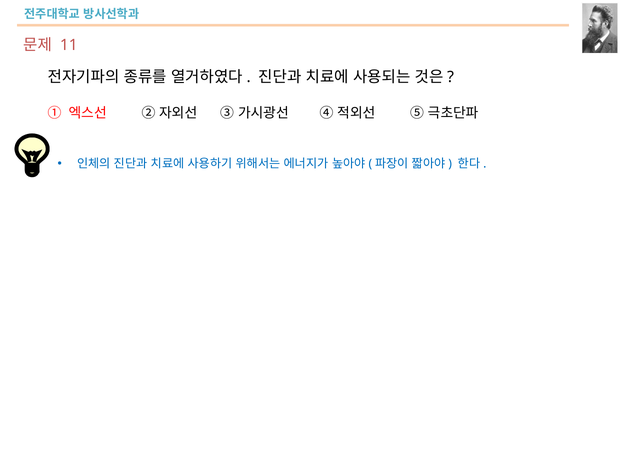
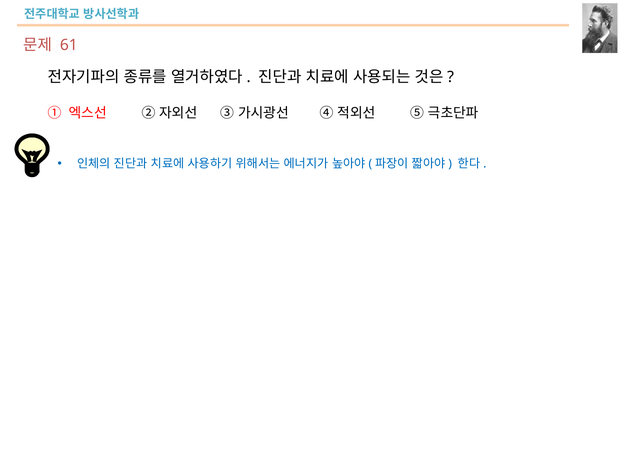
11: 11 -> 61
